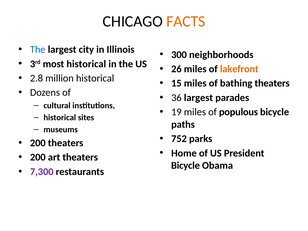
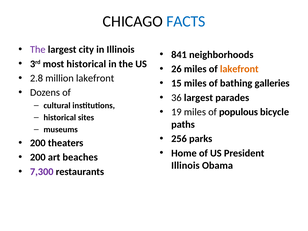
FACTS colour: orange -> blue
The at (38, 49) colour: blue -> purple
300: 300 -> 841
million historical: historical -> lakefront
bathing theaters: theaters -> galleries
752: 752 -> 256
art theaters: theaters -> beaches
Bicycle at (185, 165): Bicycle -> Illinois
